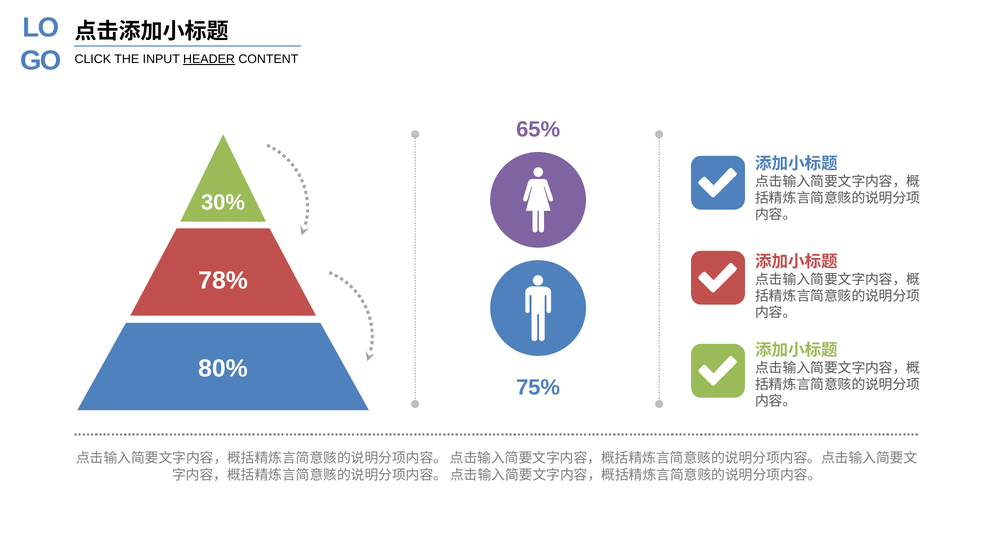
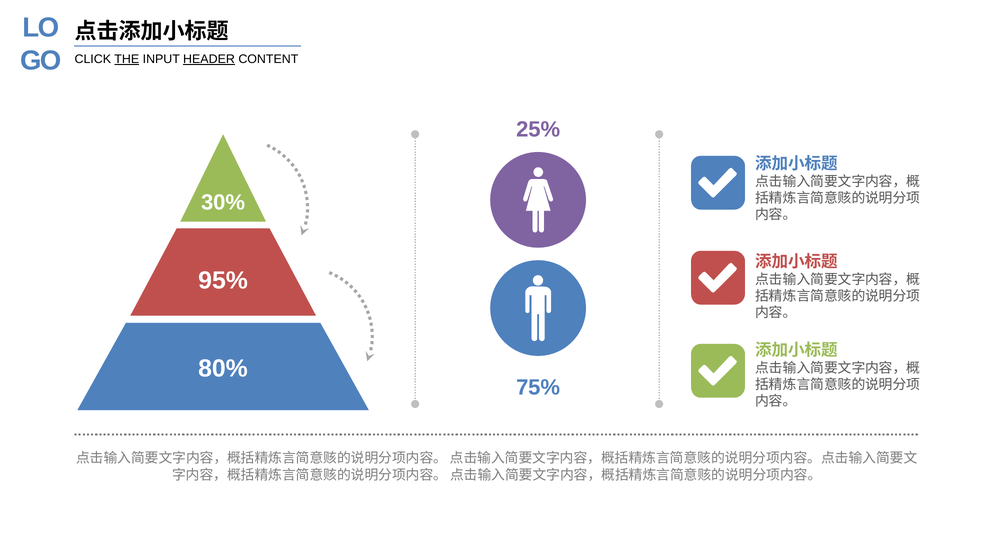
THE underline: none -> present
65%: 65% -> 25%
78%: 78% -> 95%
